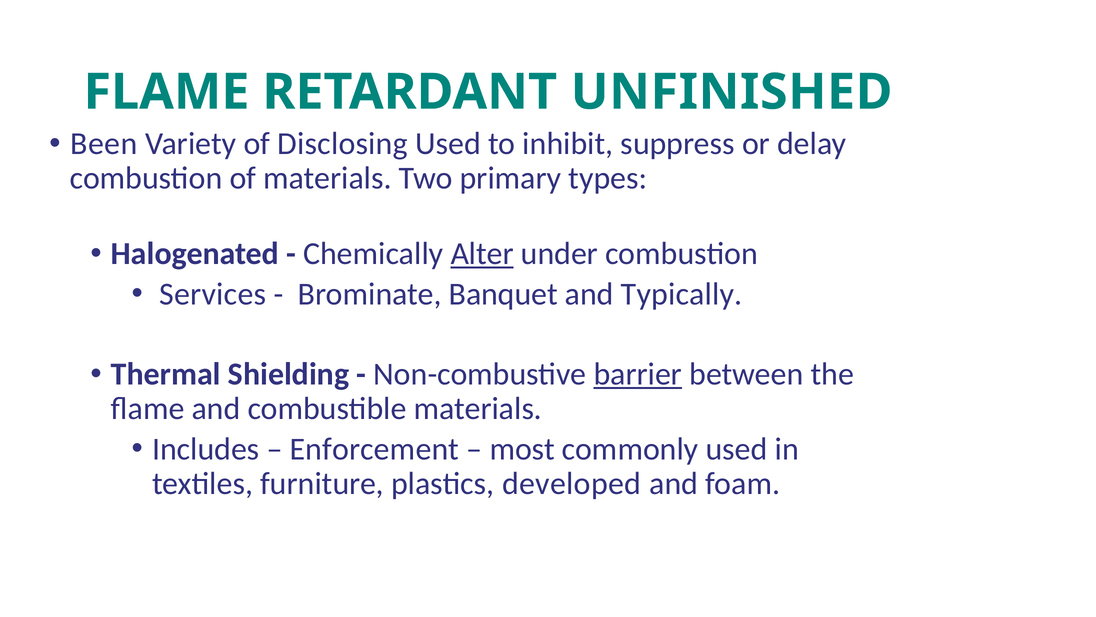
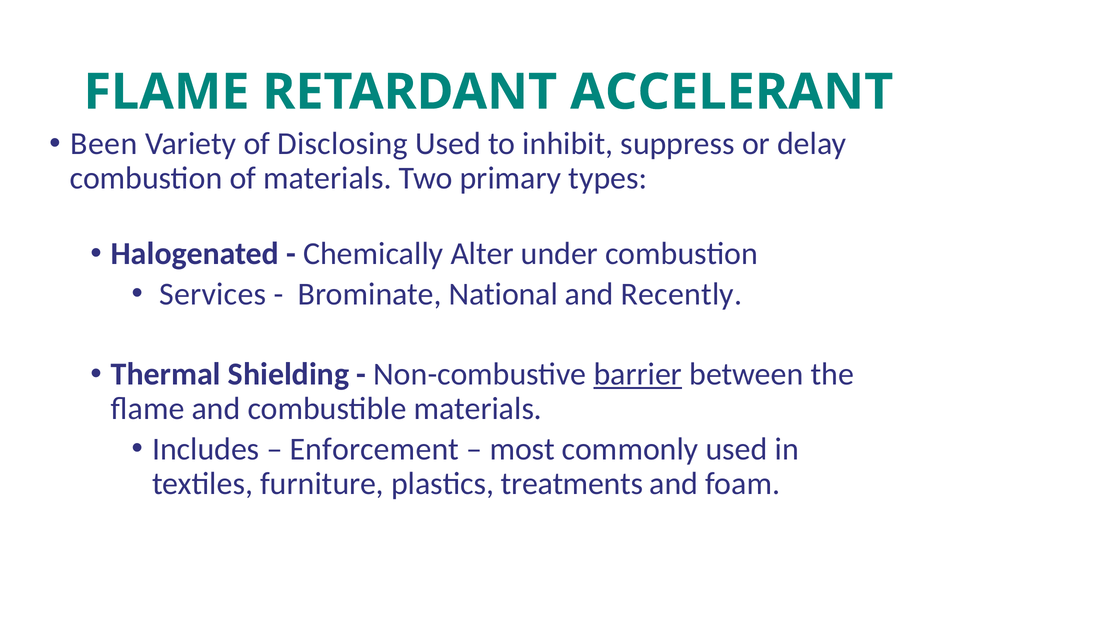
UNFINISHED: UNFINISHED -> ACCELERANT
Alter underline: present -> none
Banquet: Banquet -> National
Typically: Typically -> Recently
developed: developed -> treatments
